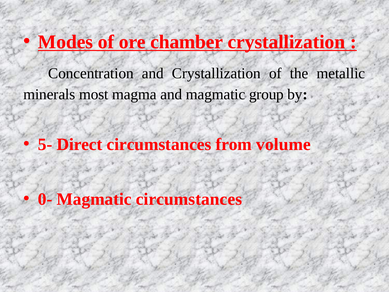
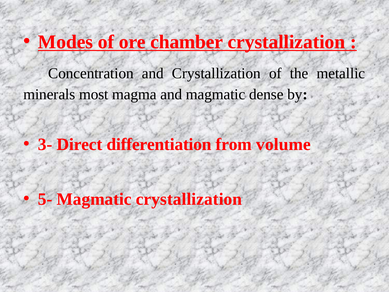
group: group -> dense
5-: 5- -> 3-
Direct circumstances: circumstances -> differentiation
0-: 0- -> 5-
Magmatic circumstances: circumstances -> crystallization
